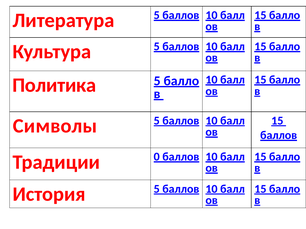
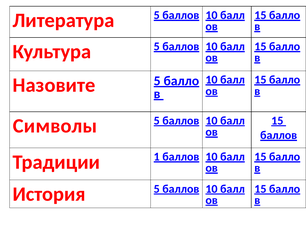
Политика: Политика -> Назовите
0: 0 -> 1
